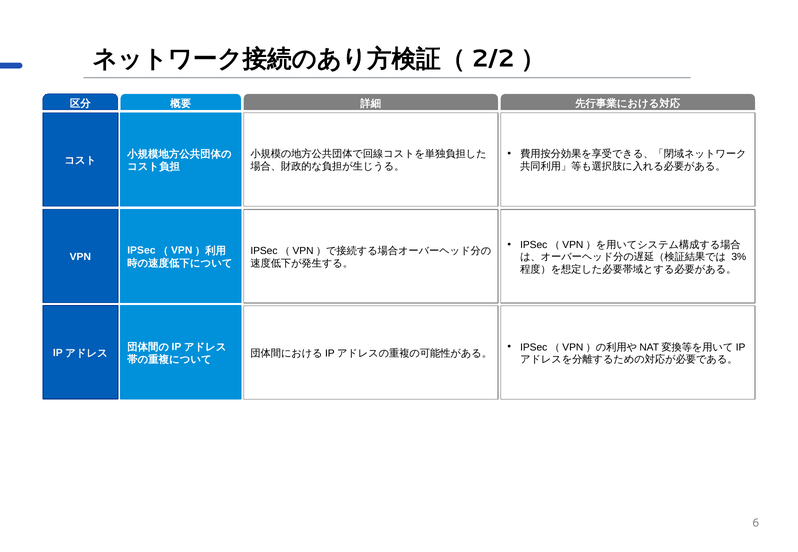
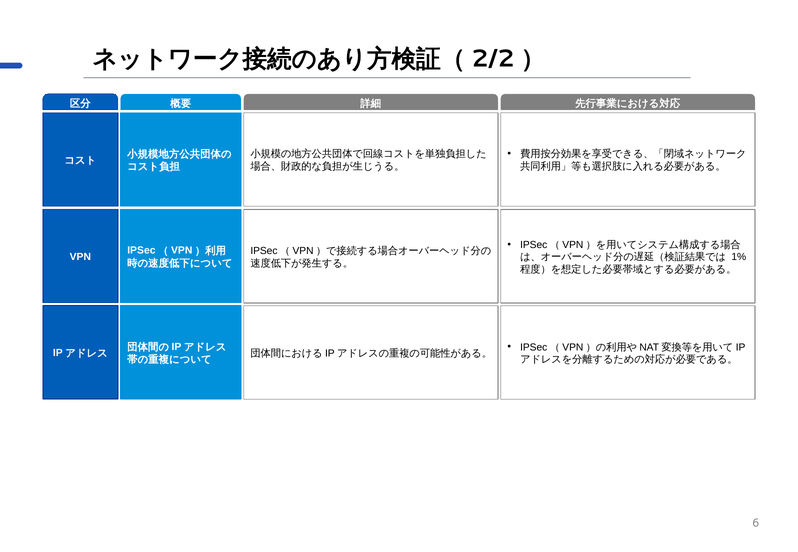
3%: 3% -> 1%
